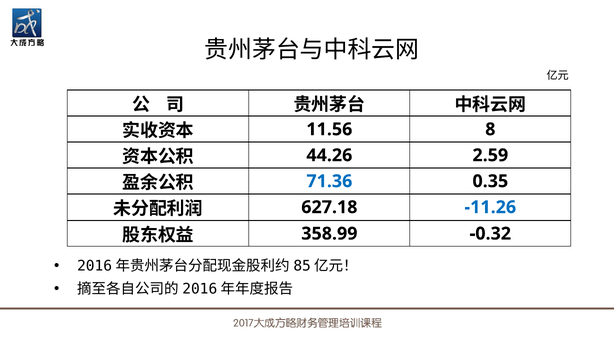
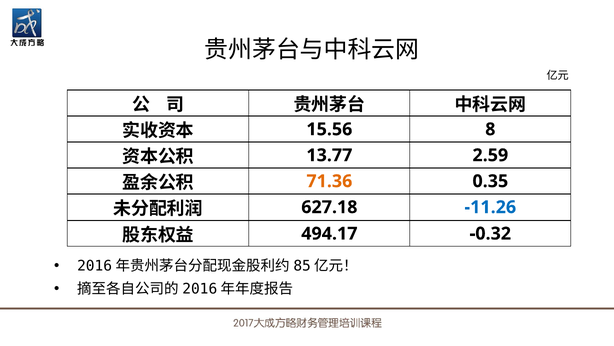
11.56: 11.56 -> 15.56
44.26: 44.26 -> 13.77
71.36 colour: blue -> orange
358.99: 358.99 -> 494.17
